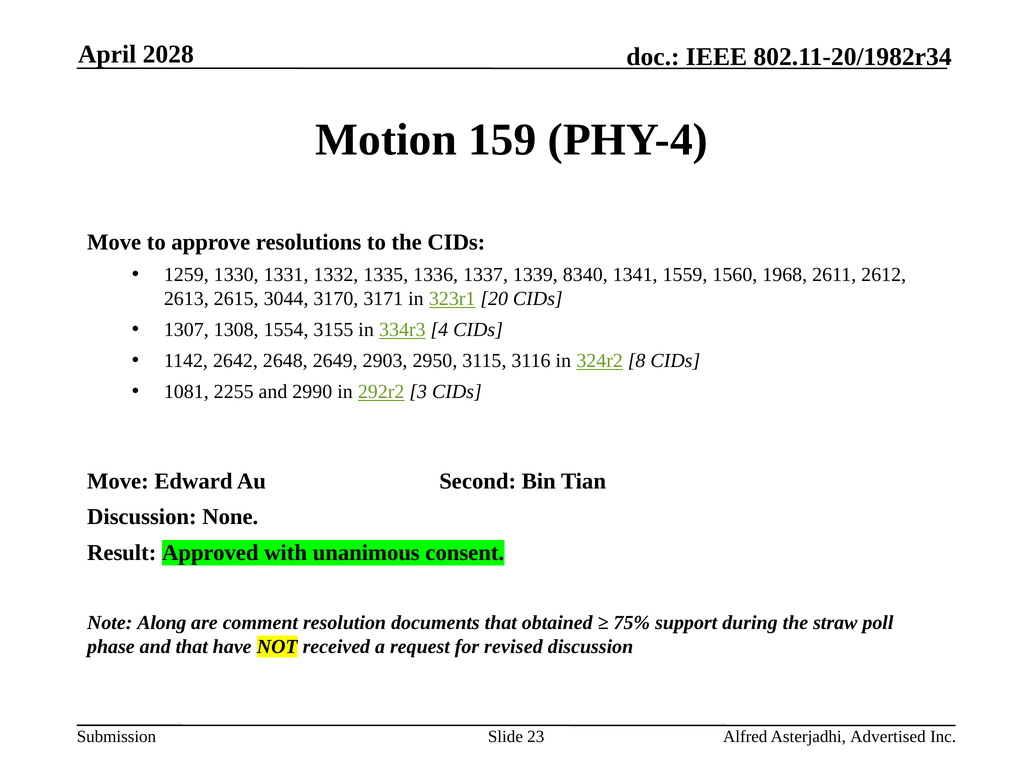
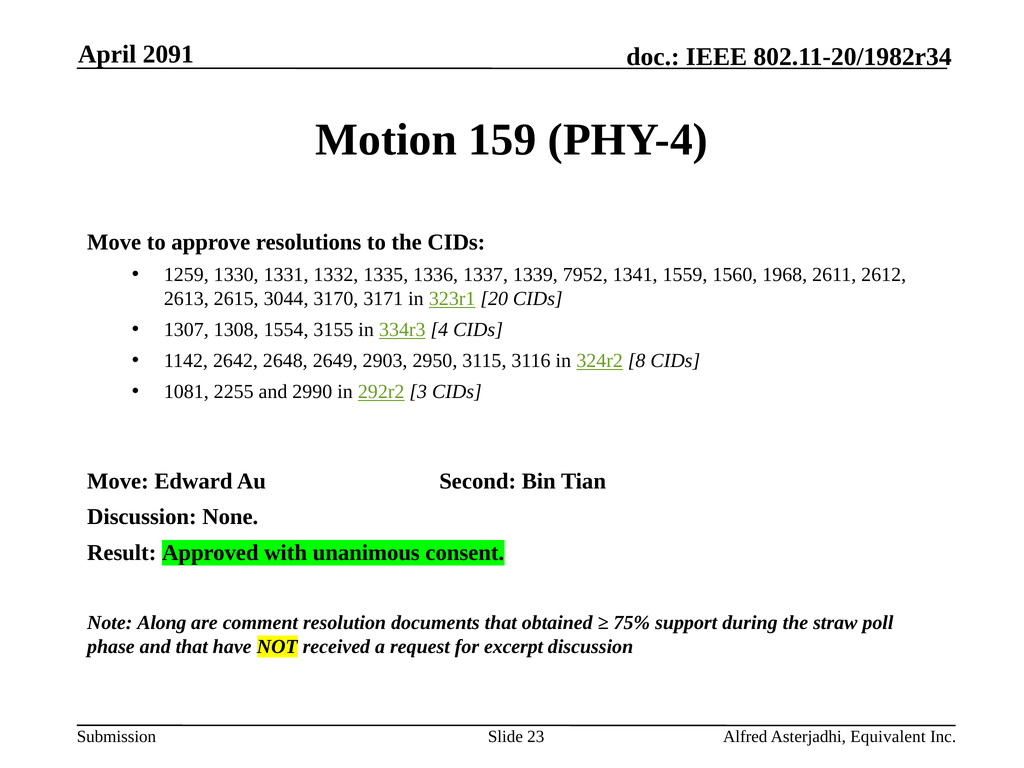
2028: 2028 -> 2091
8340: 8340 -> 7952
revised: revised -> excerpt
Advertised: Advertised -> Equivalent
